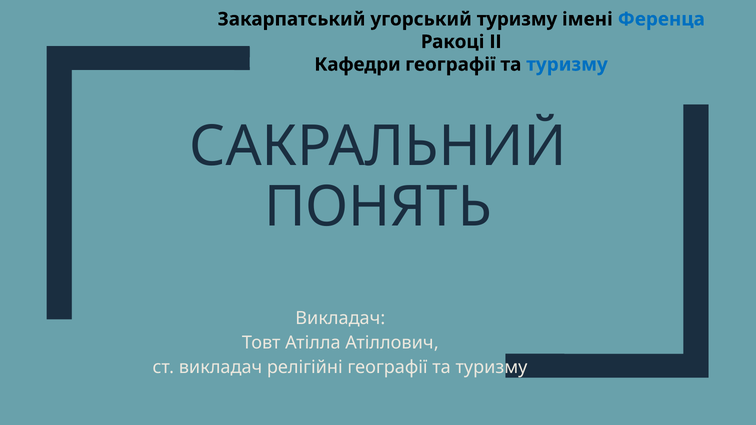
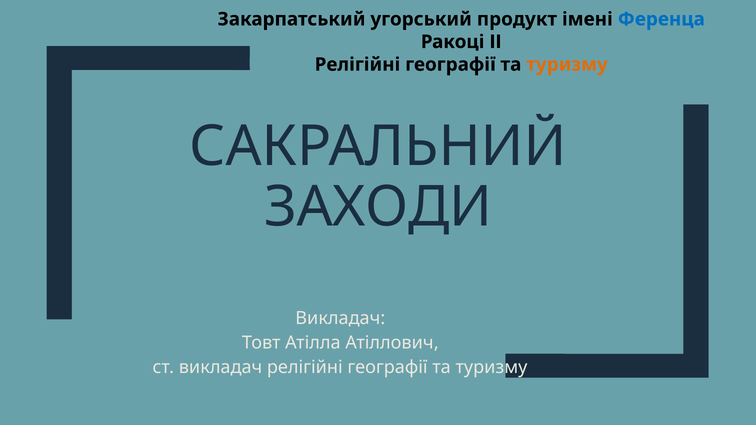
угорський туризму: туризму -> продукт
Кафедри at (358, 65): Кафедри -> Релігійні
туризму at (567, 65) colour: blue -> orange
ПОНЯТЬ: ПОНЯТЬ -> ЗАХОДИ
